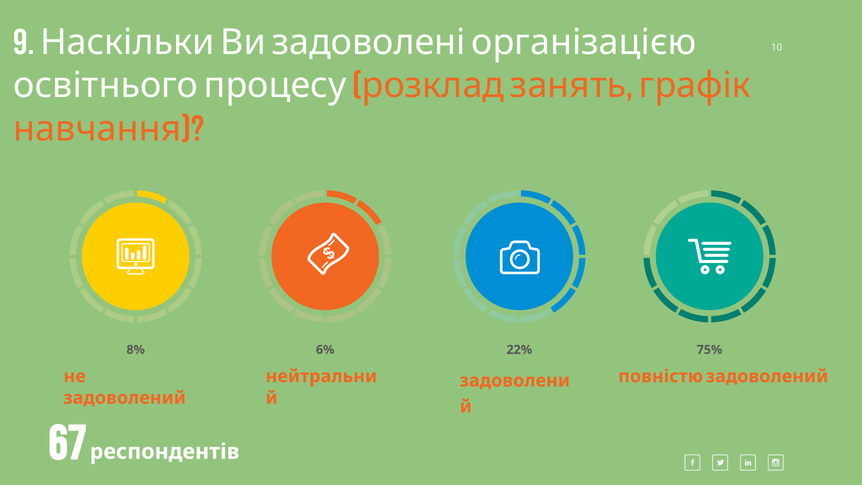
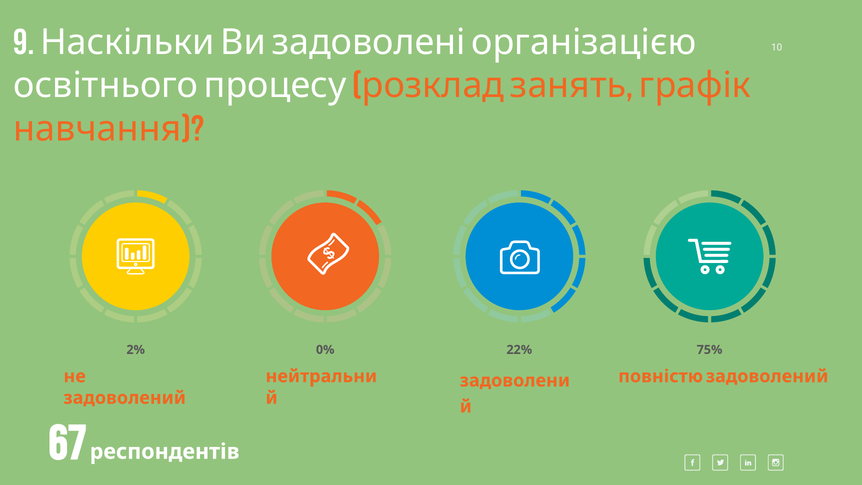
8%: 8% -> 2%
6%: 6% -> 0%
